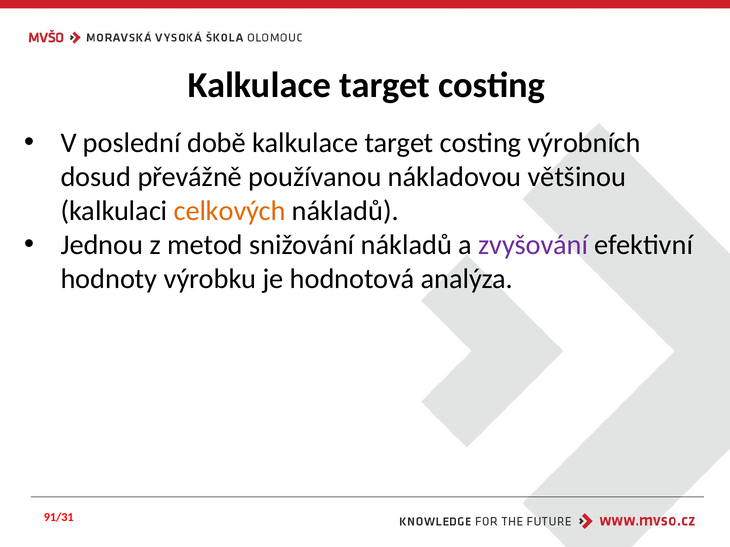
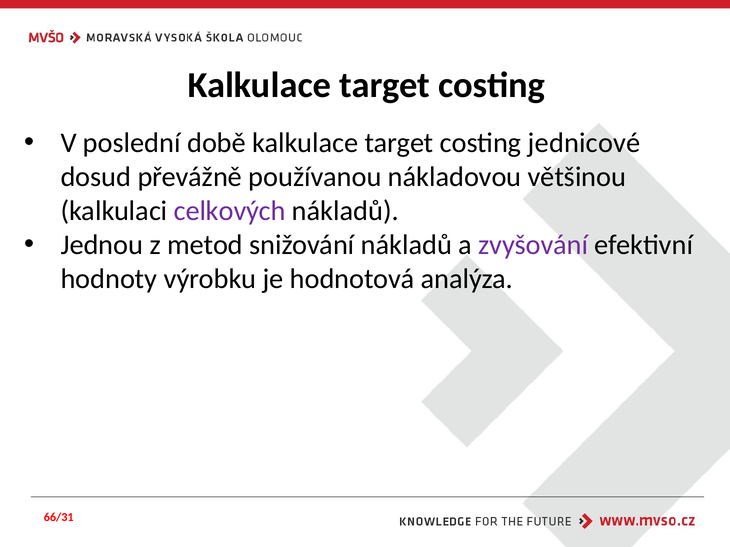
výrobních: výrobních -> jednicové
celkových colour: orange -> purple
91/31: 91/31 -> 66/31
